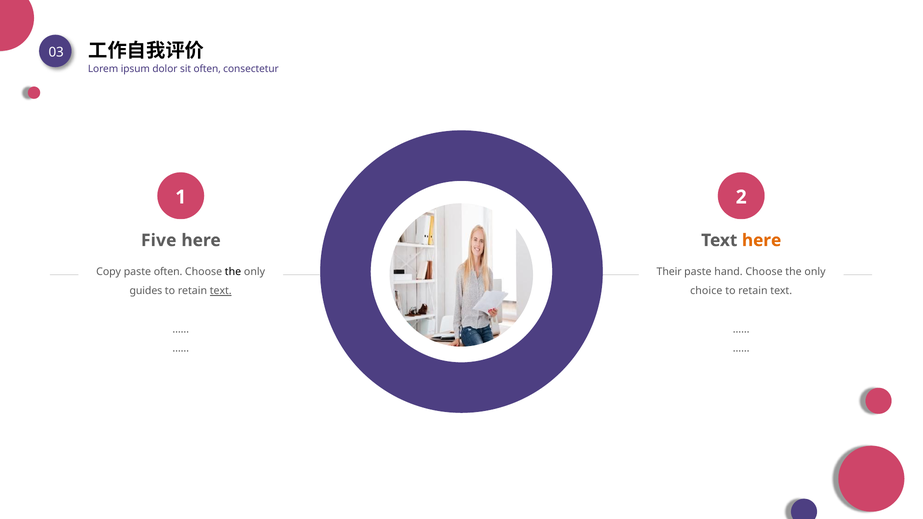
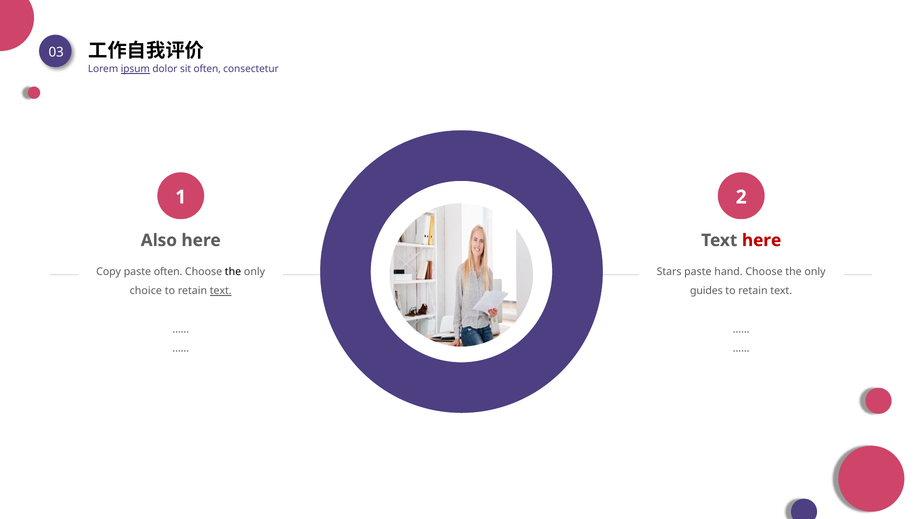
ipsum underline: none -> present
Five: Five -> Also
here at (762, 240) colour: orange -> red
Their: Their -> Stars
guides: guides -> choice
choice: choice -> guides
